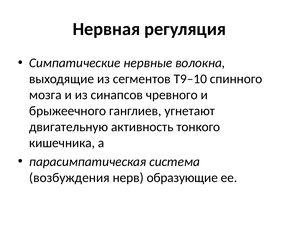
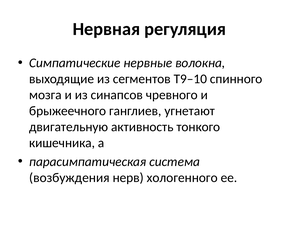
образующие: образующие -> хологенного
